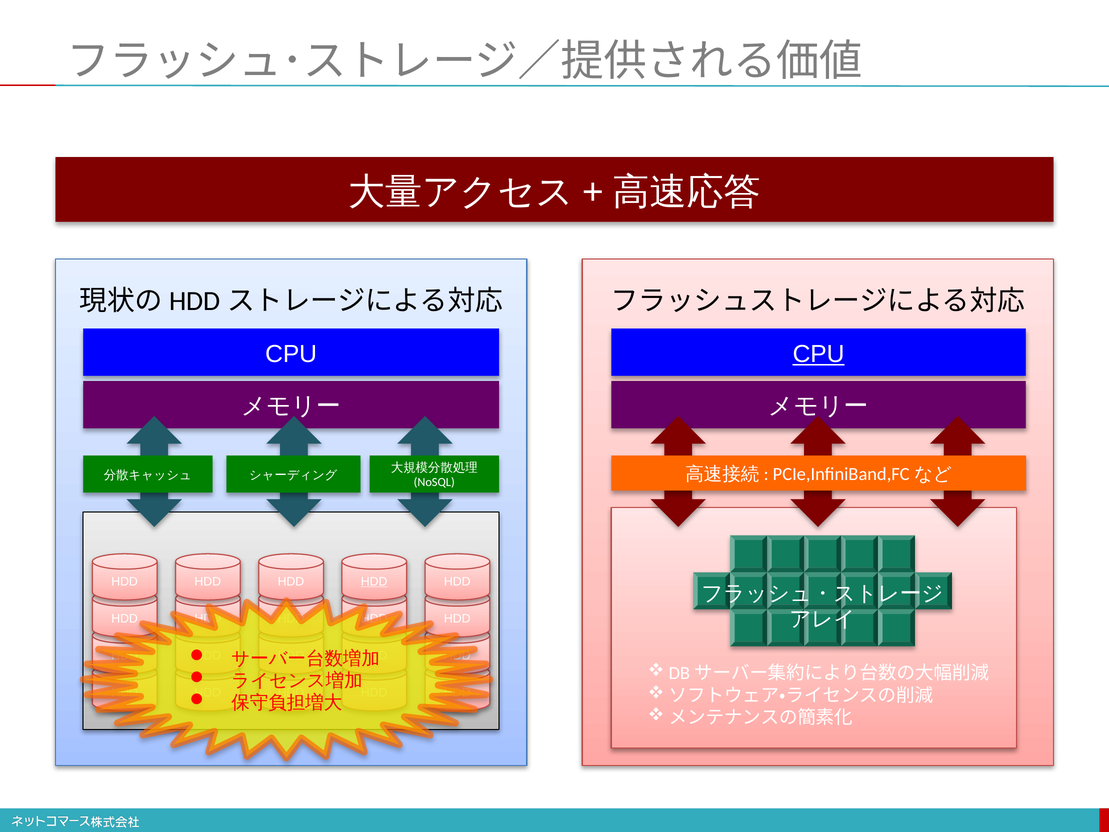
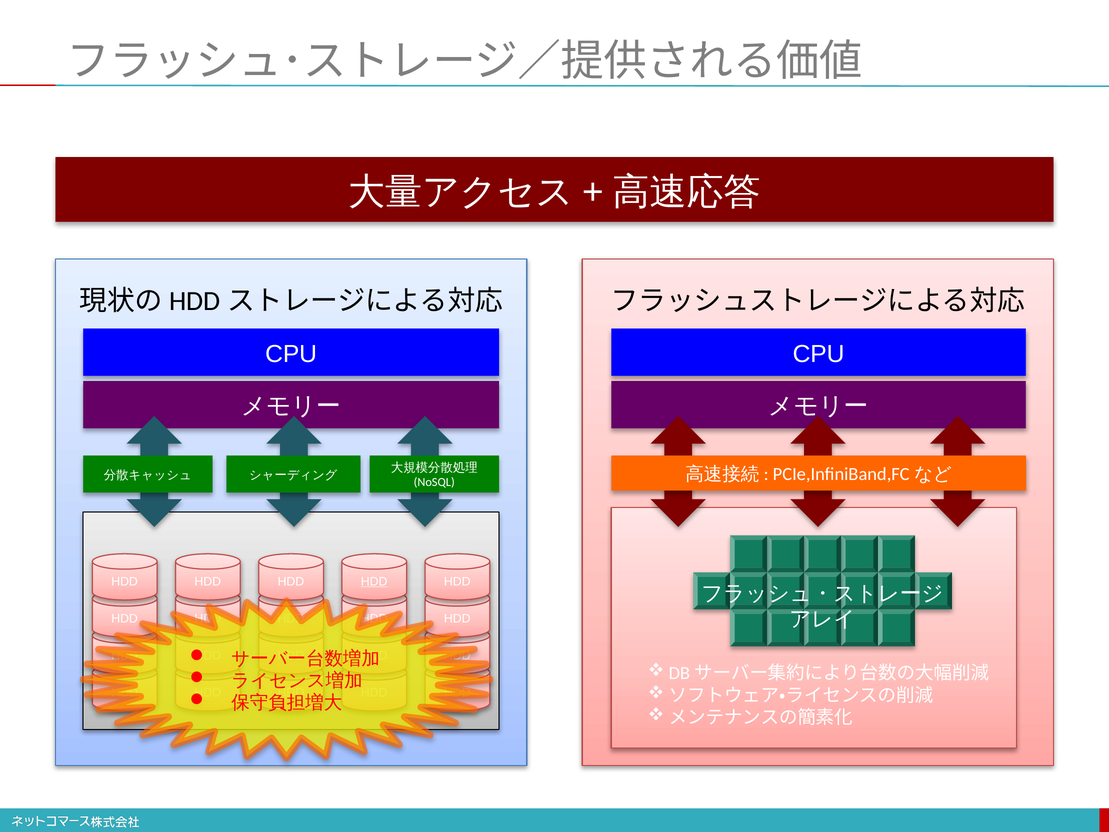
CPU at (819, 354) underline: present -> none
